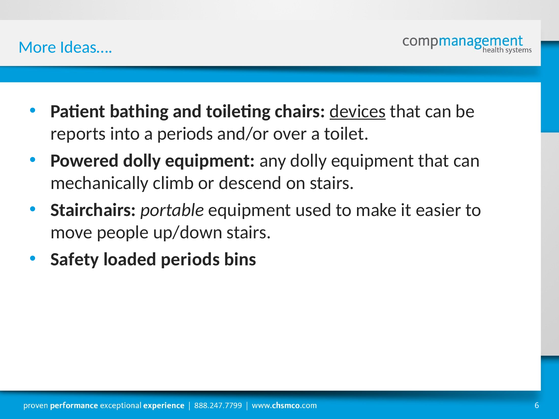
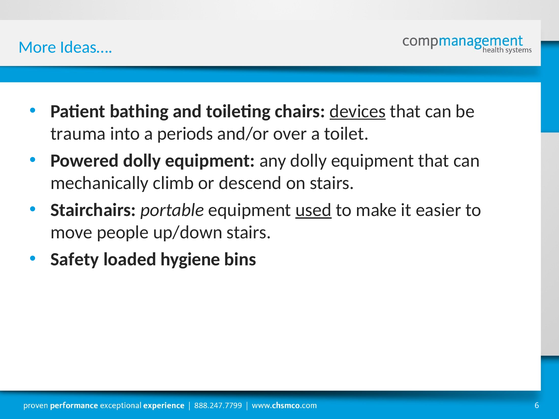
reports: reports -> trauma
used underline: none -> present
loaded periods: periods -> hygiene
